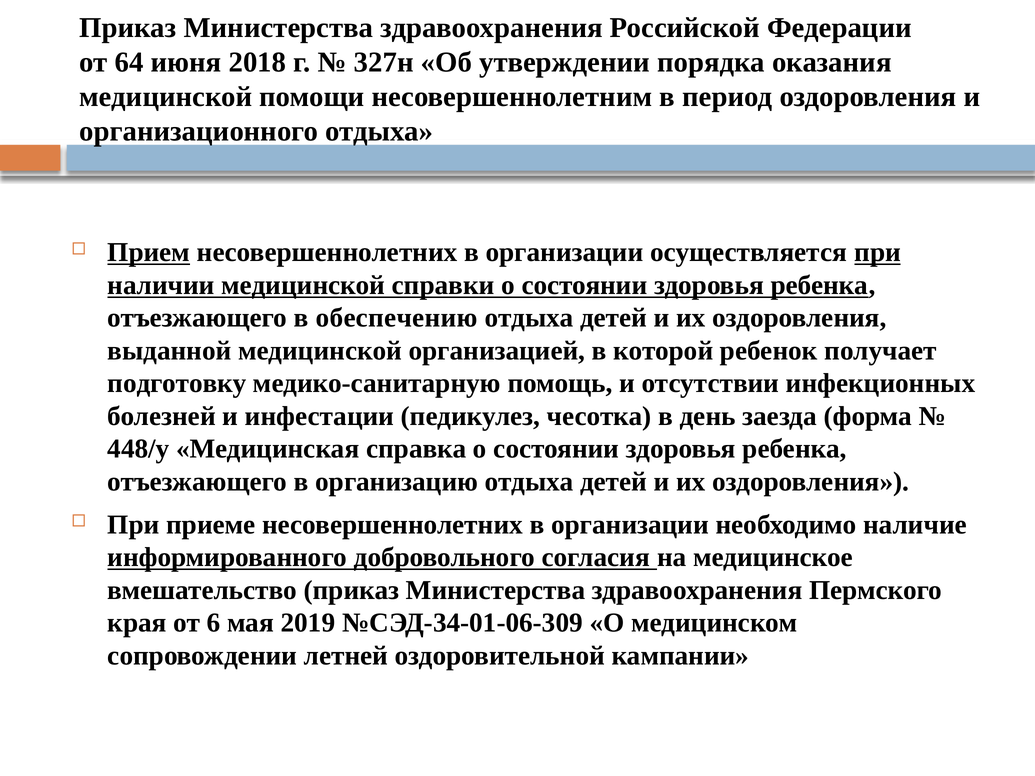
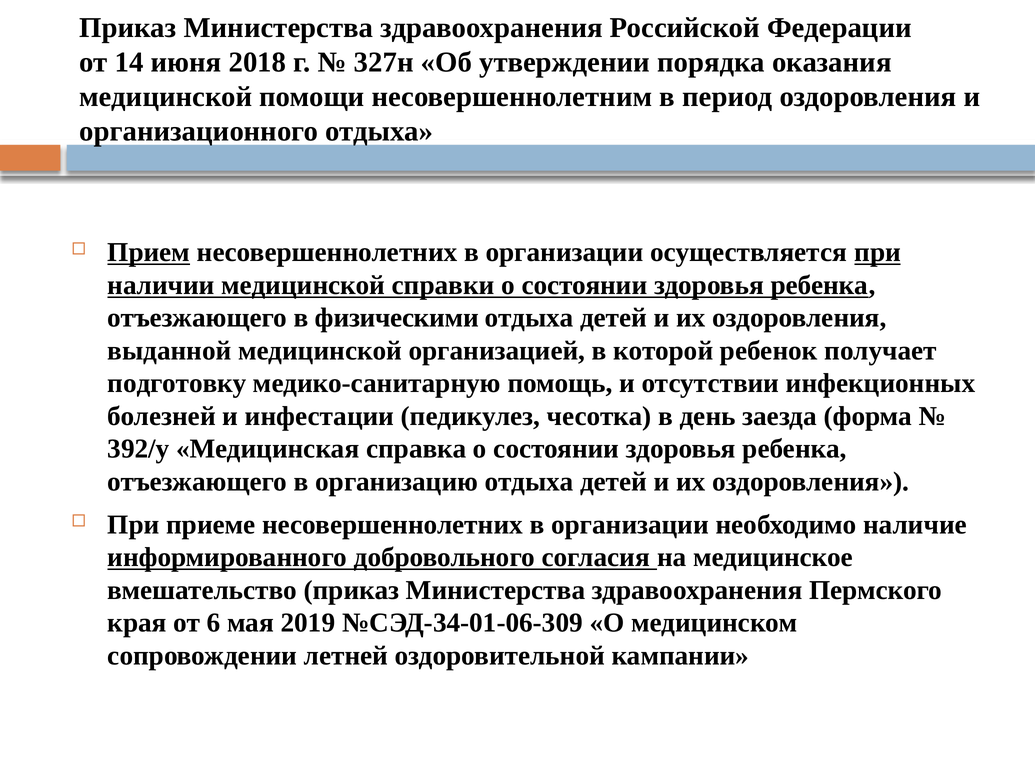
64: 64 -> 14
обеспечению: обеспечению -> физическими
448/у: 448/у -> 392/у
